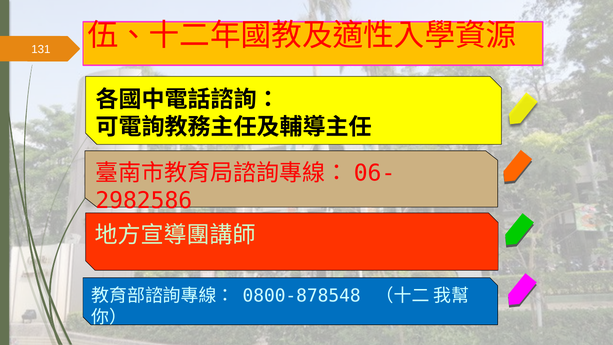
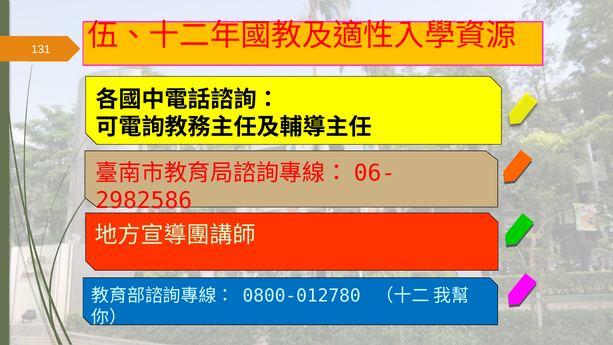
0800-878548: 0800-878548 -> 0800-012780
